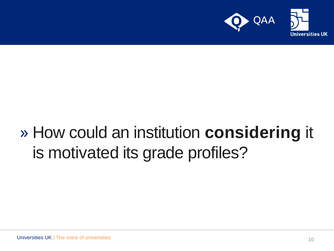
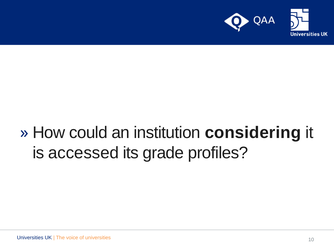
motivated: motivated -> accessed
